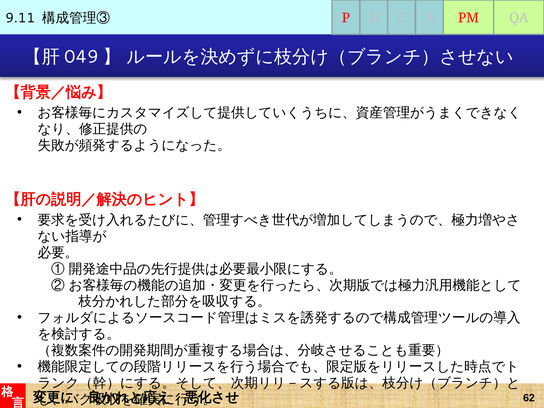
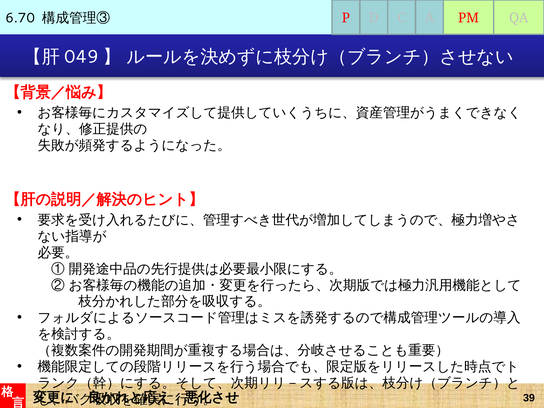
9.11: 9.11 -> 6.70
62: 62 -> 39
